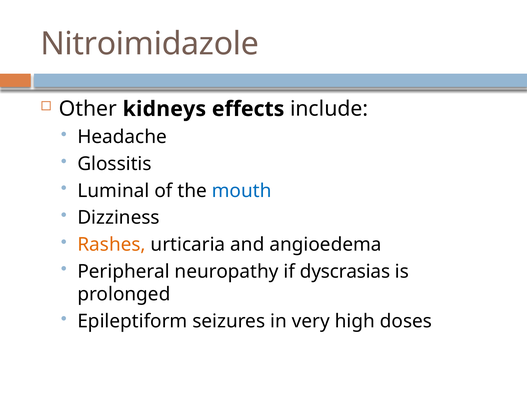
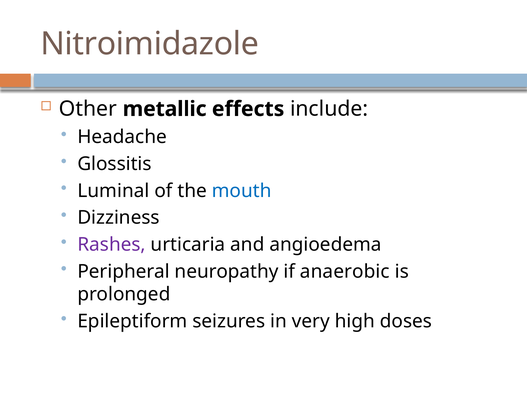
kidneys: kidneys -> metallic
Rashes colour: orange -> purple
dyscrasias: dyscrasias -> anaerobic
